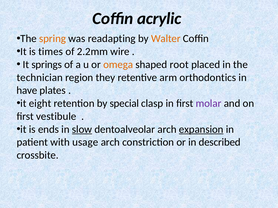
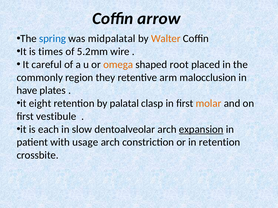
acrylic: acrylic -> arrow
spring colour: orange -> blue
readapting: readapting -> midpalatal
2.2mm: 2.2mm -> 5.2mm
springs: springs -> careful
technician: technician -> commonly
orthodontics: orthodontics -> malocclusion
special: special -> palatal
molar colour: purple -> orange
ends: ends -> each
slow underline: present -> none
in described: described -> retention
